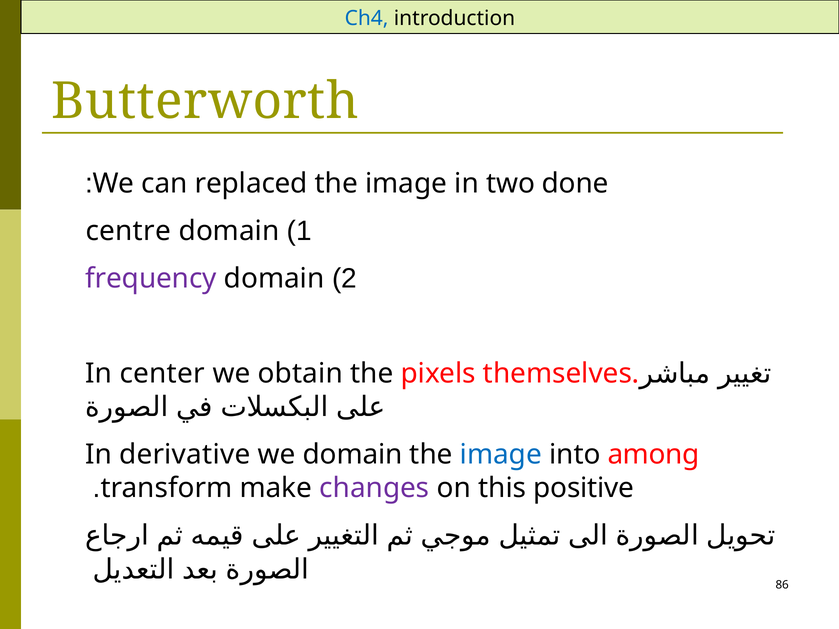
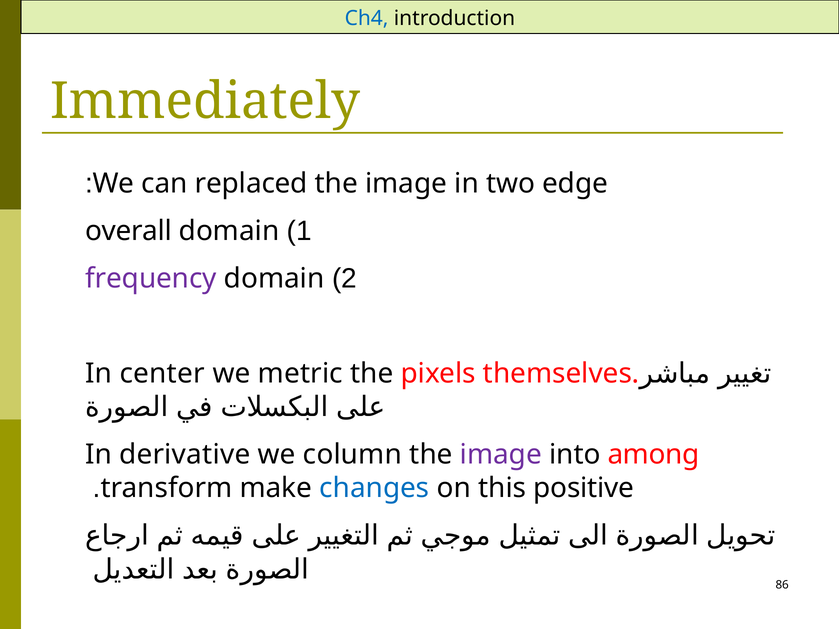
Butterworth: Butterworth -> Immediately
done: done -> edge
centre: centre -> overall
obtain: obtain -> metric
we domain: domain -> column
image at (501, 455) colour: blue -> purple
changes colour: purple -> blue
